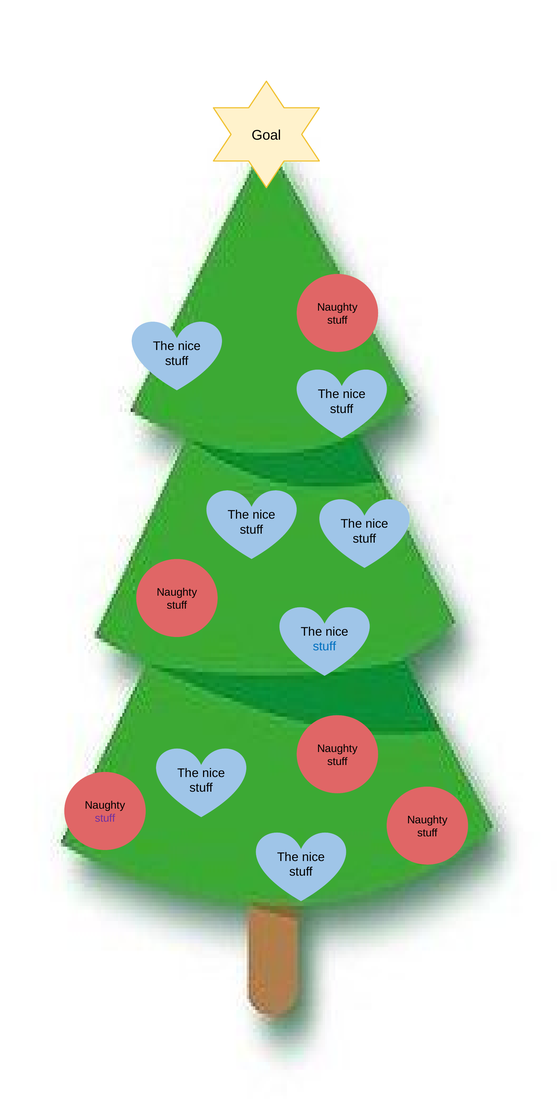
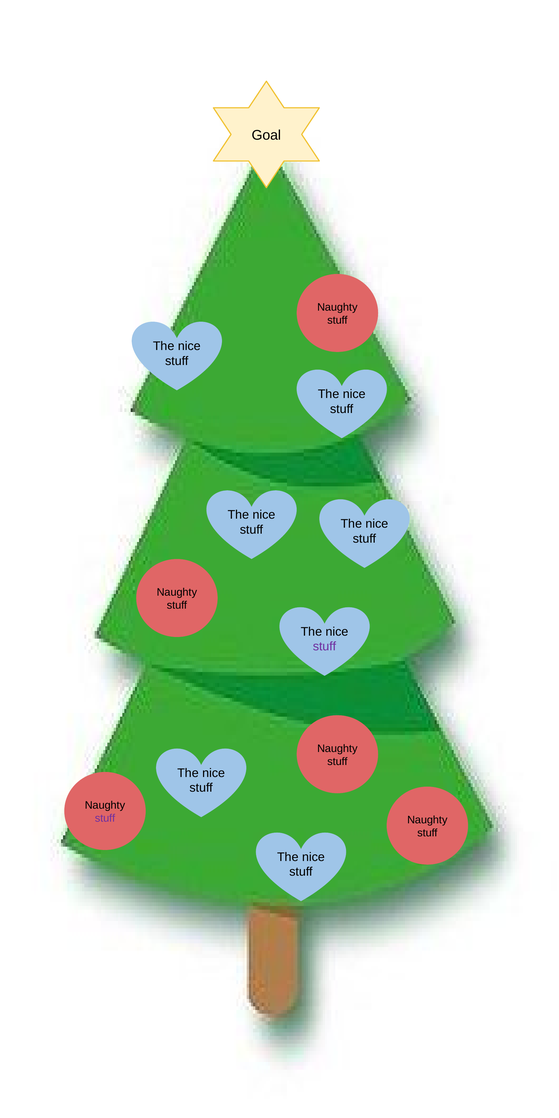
stuff at (324, 647) colour: blue -> purple
